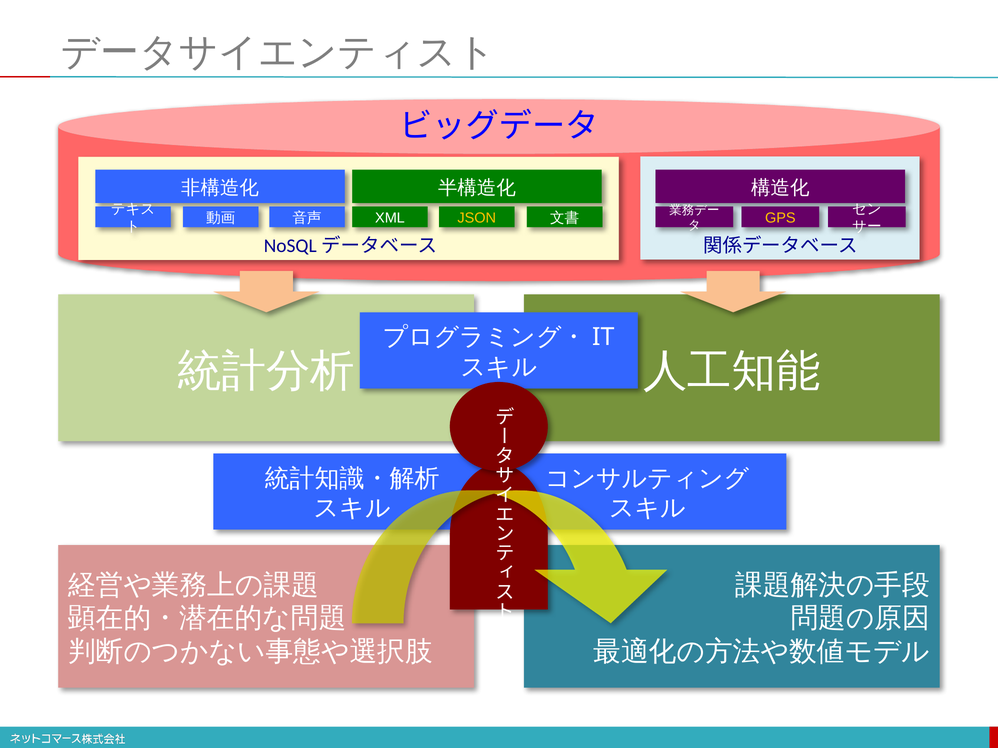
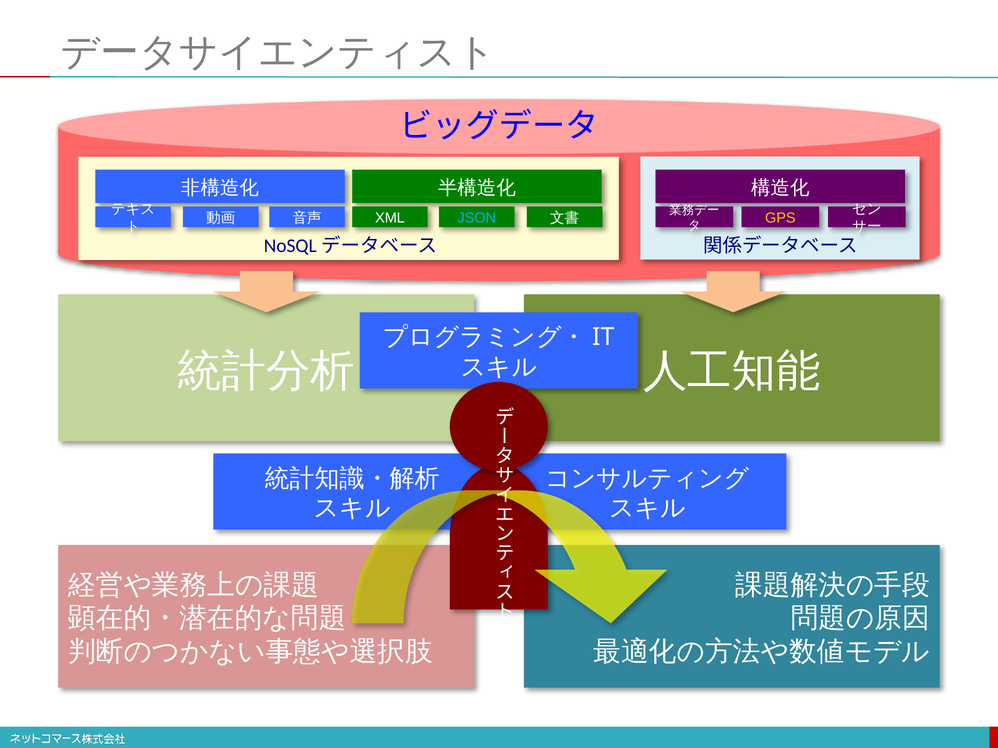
JSON colour: yellow -> light blue
